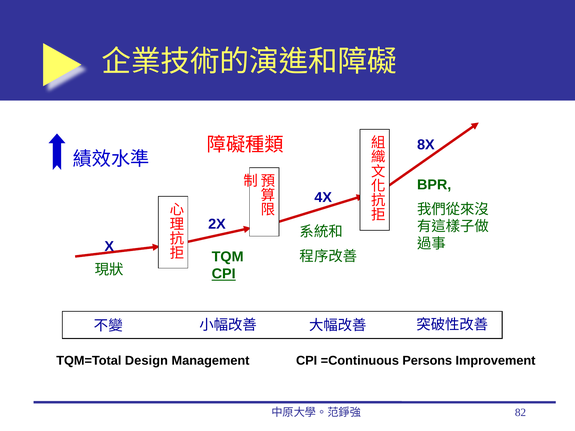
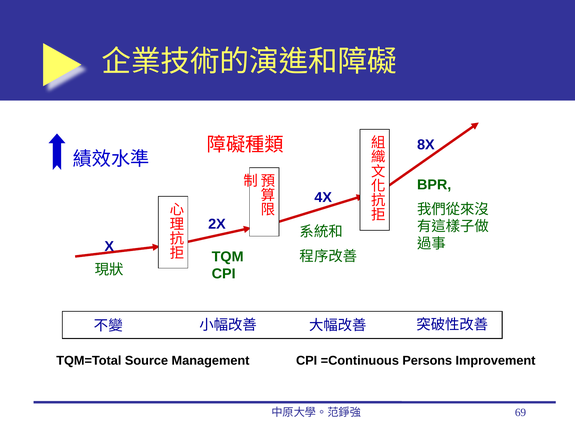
CPI at (224, 274) underline: present -> none
Design: Design -> Source
82: 82 -> 69
